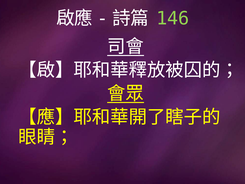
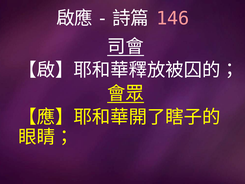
146 colour: light green -> pink
